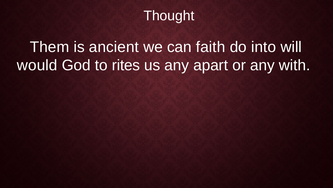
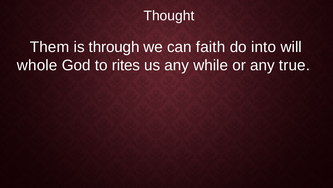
ancient: ancient -> through
would: would -> whole
apart: apart -> while
with: with -> true
